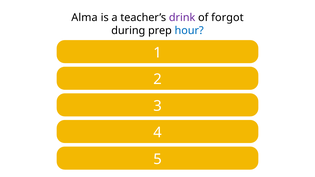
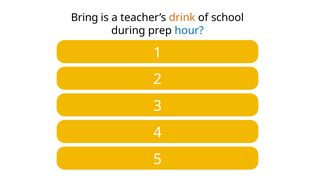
Alma: Alma -> Bring
drink colour: purple -> orange
forgot: forgot -> school
